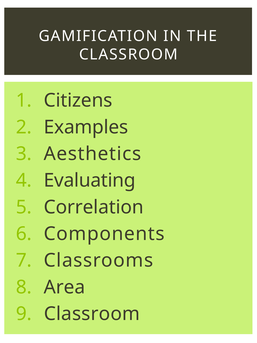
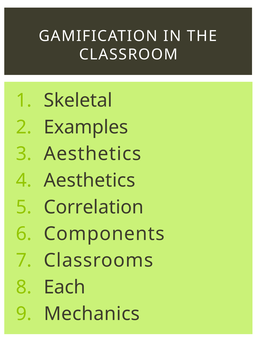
Citizens: Citizens -> Skeletal
Evaluating at (90, 180): Evaluating -> Aesthetics
Area: Area -> Each
Classroom at (92, 314): Classroom -> Mechanics
